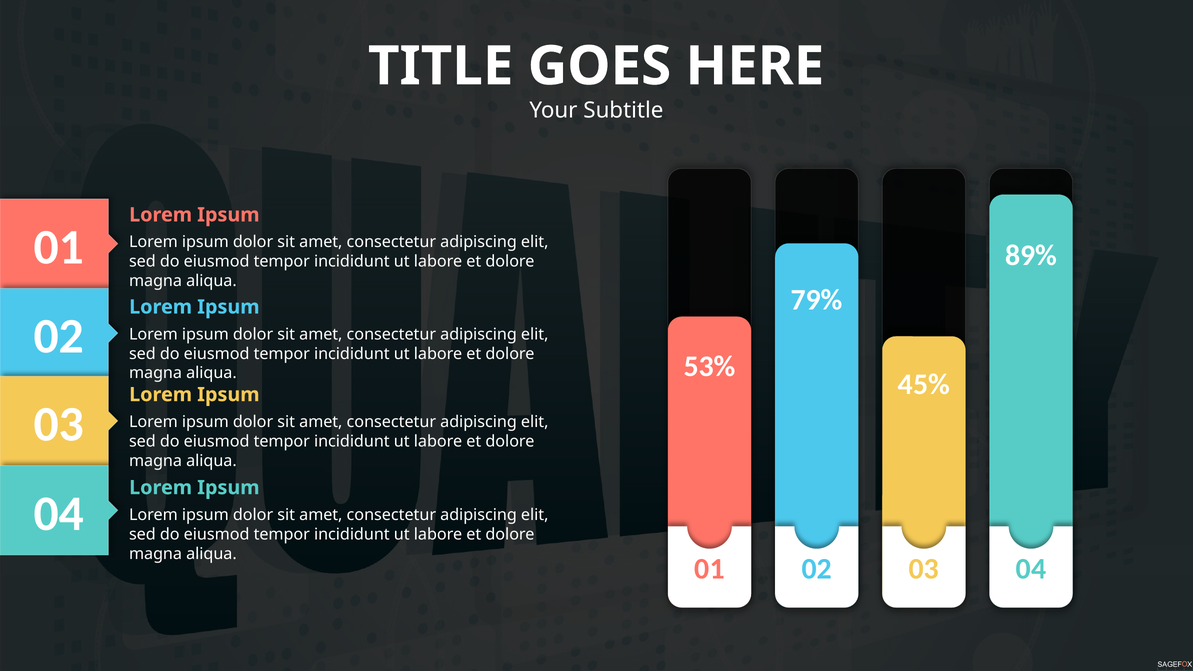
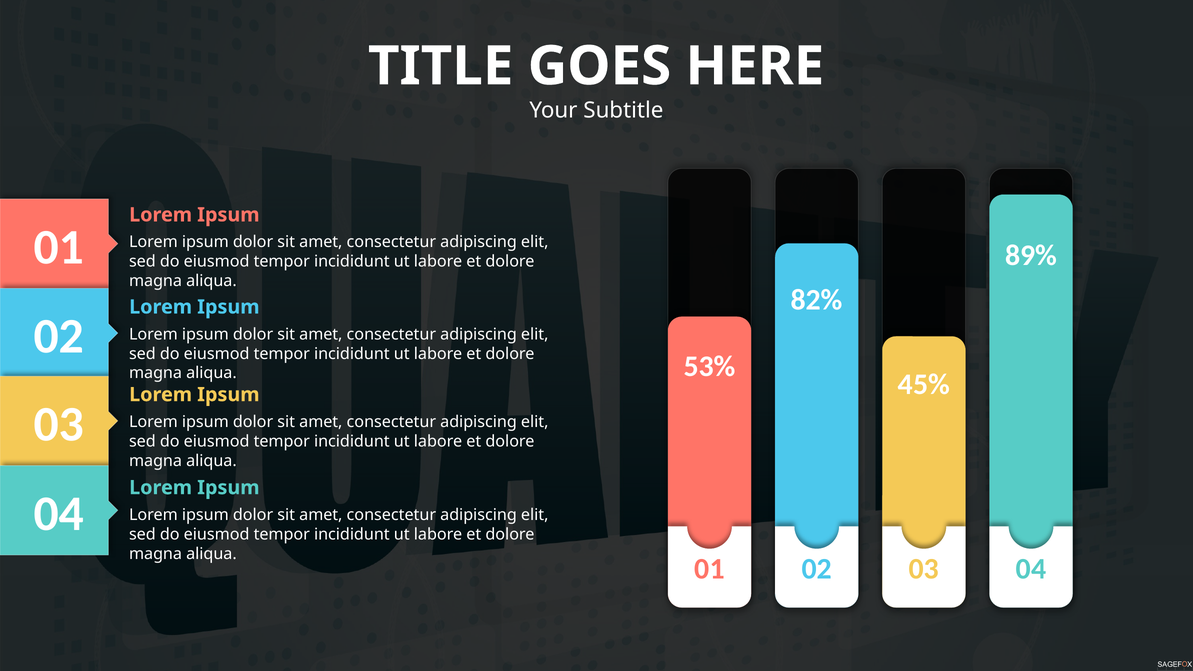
79%: 79% -> 82%
